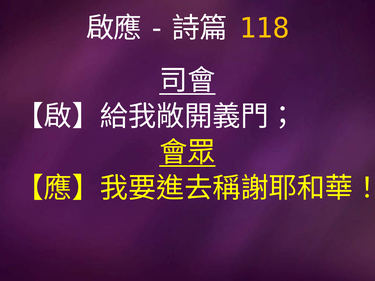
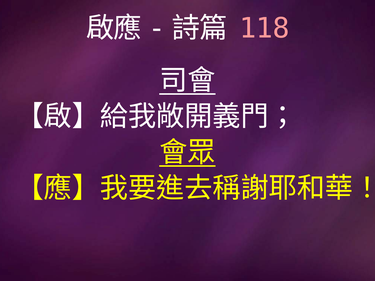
118 colour: yellow -> pink
